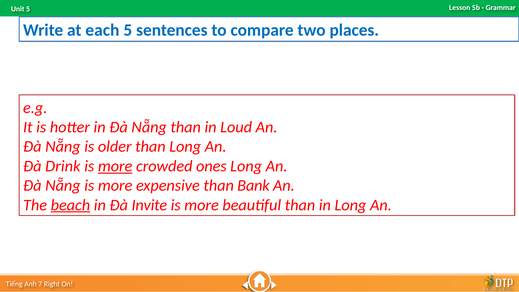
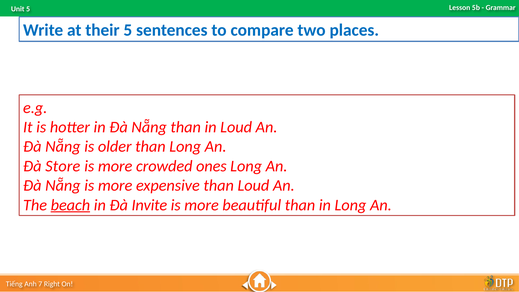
each: each -> their
Drink: Drink -> Store
more at (115, 166) underline: present -> none
than Bank: Bank -> Loud
